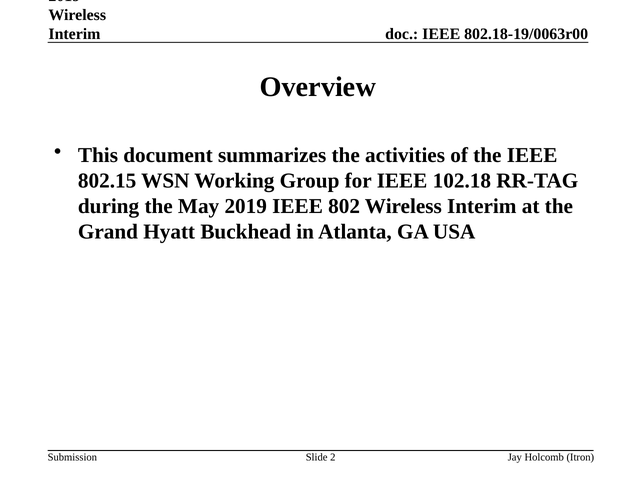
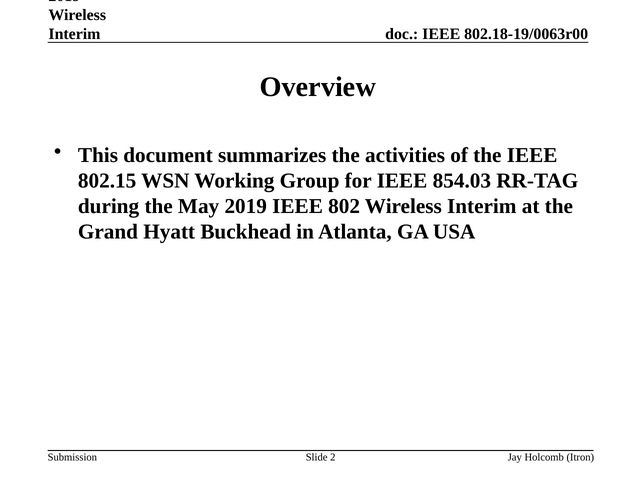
102.18: 102.18 -> 854.03
